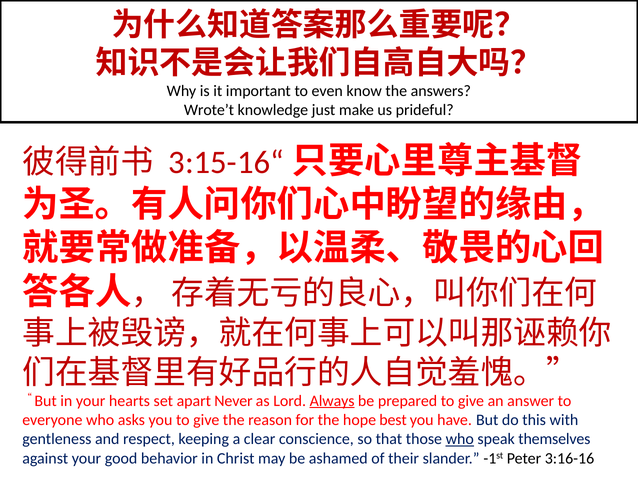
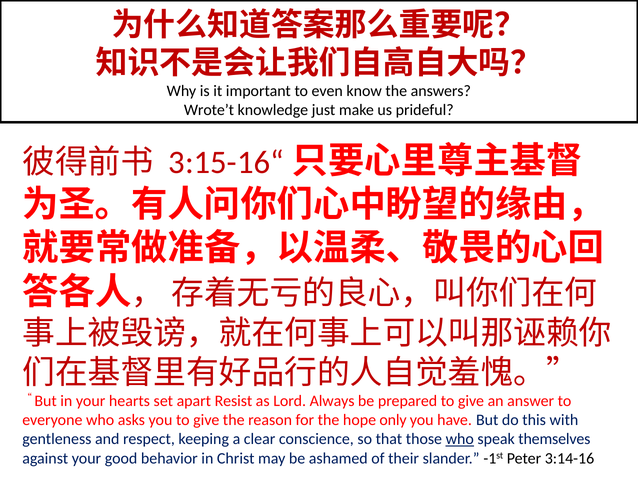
Never: Never -> Resist
Always underline: present -> none
best: best -> only
3:16-16: 3:16-16 -> 3:14-16
